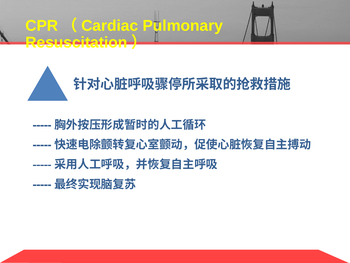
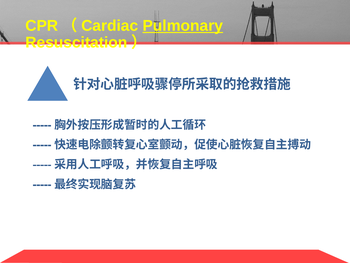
Pulmonary underline: none -> present
